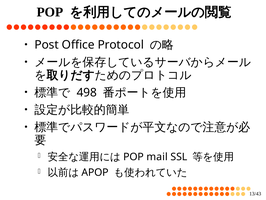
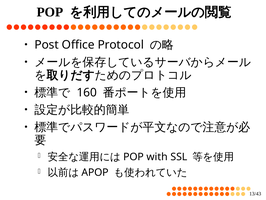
498: 498 -> 160
mail: mail -> with
